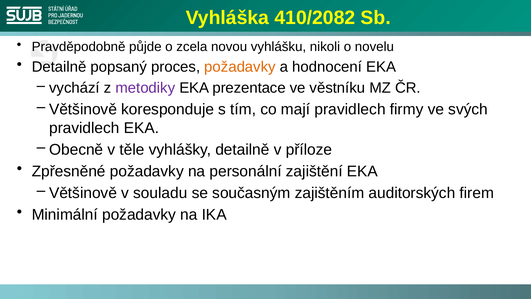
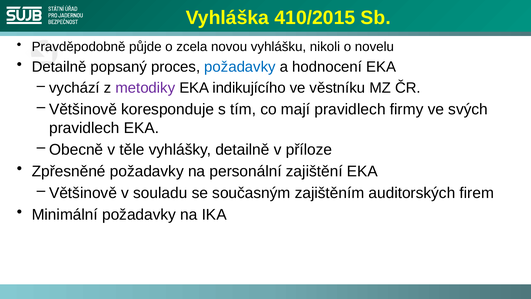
410/2082: 410/2082 -> 410/2015
požadavky at (240, 67) colour: orange -> blue
prezentace: prezentace -> indikujícího
